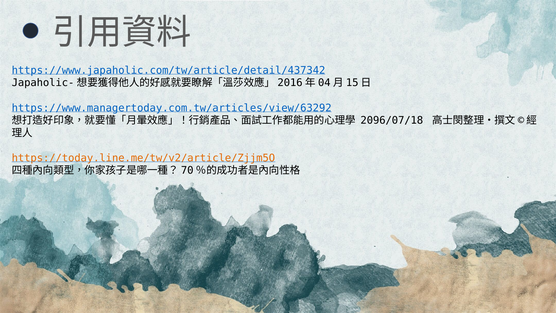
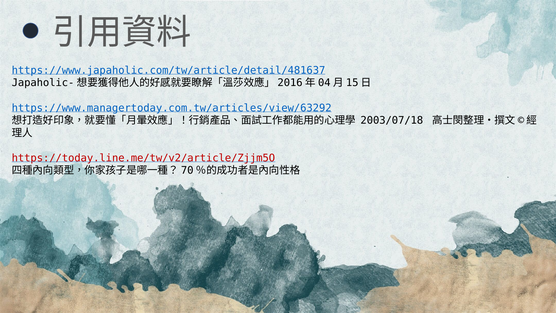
https://www.japaholic.com/tw/article/detail/437342: https://www.japaholic.com/tw/article/detail/437342 -> https://www.japaholic.com/tw/article/detail/481637
2096/07/18: 2096/07/18 -> 2003/07/18
https://today.line.me/tw/v2/article/Zjjm5O colour: orange -> red
